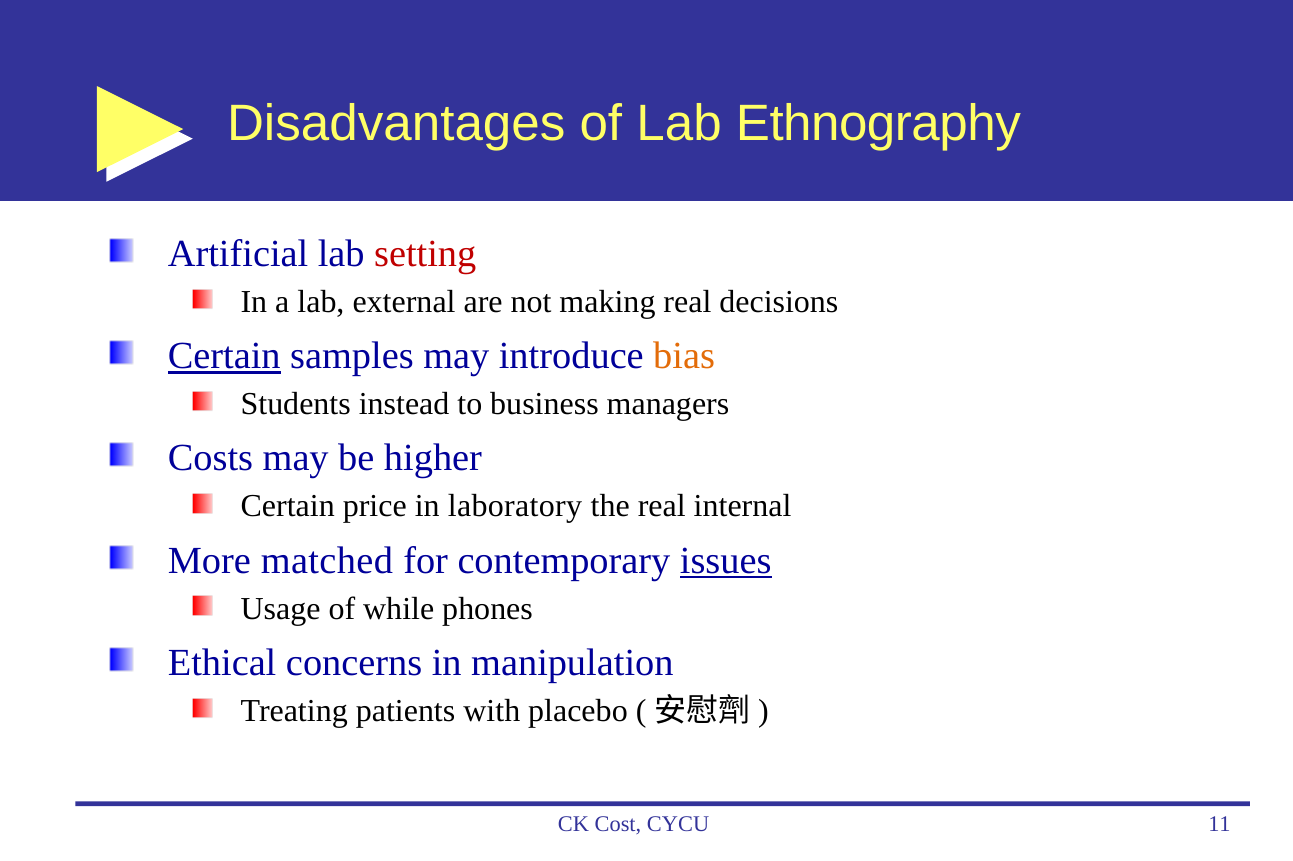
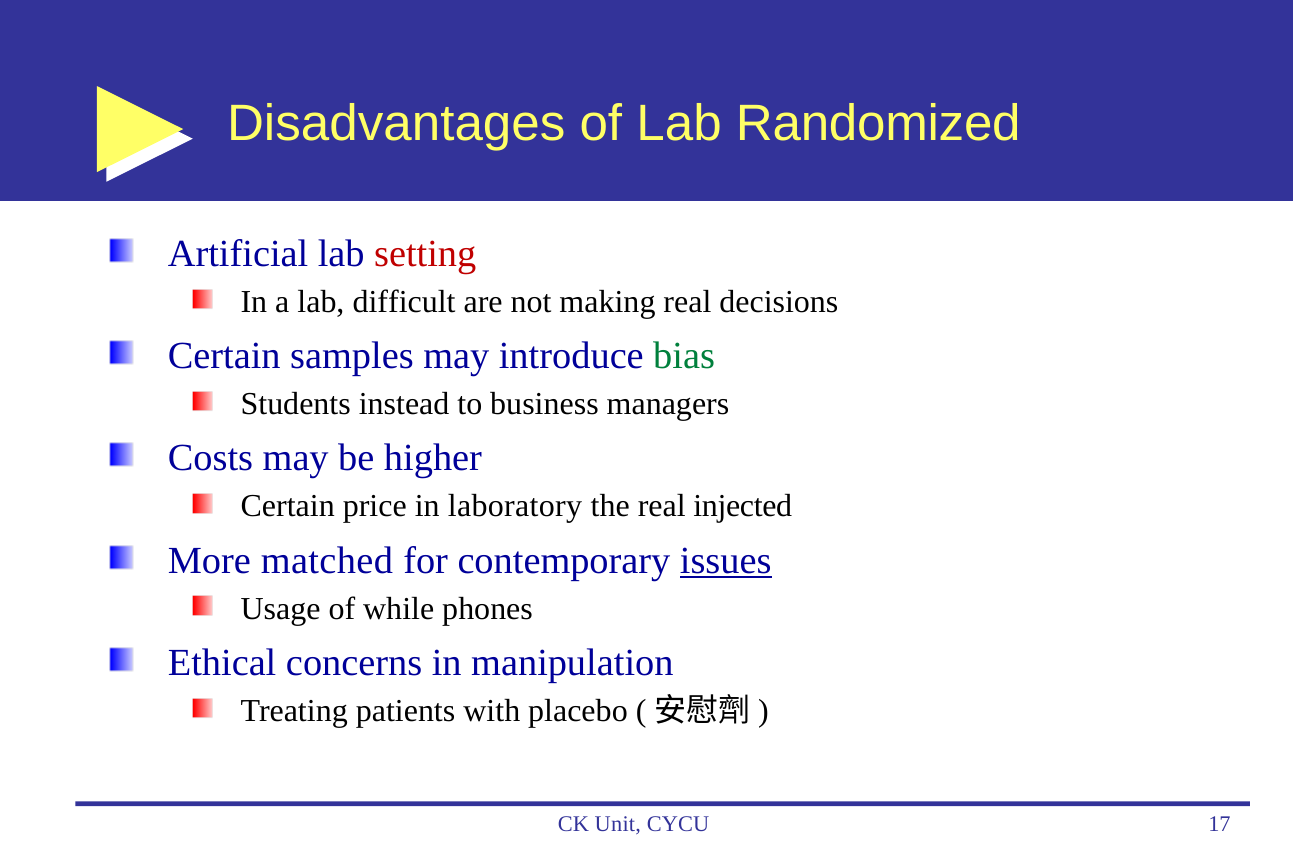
Ethnography: Ethnography -> Randomized
external: external -> difficult
Certain at (224, 356) underline: present -> none
bias colour: orange -> green
internal: internal -> injected
Cost: Cost -> Unit
11: 11 -> 17
